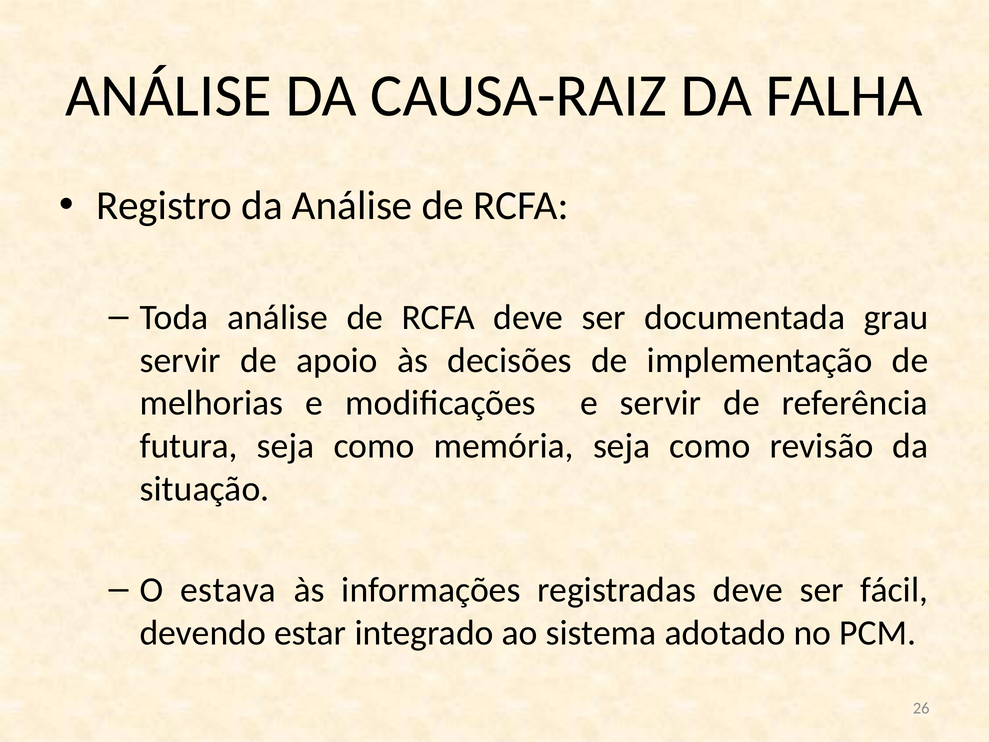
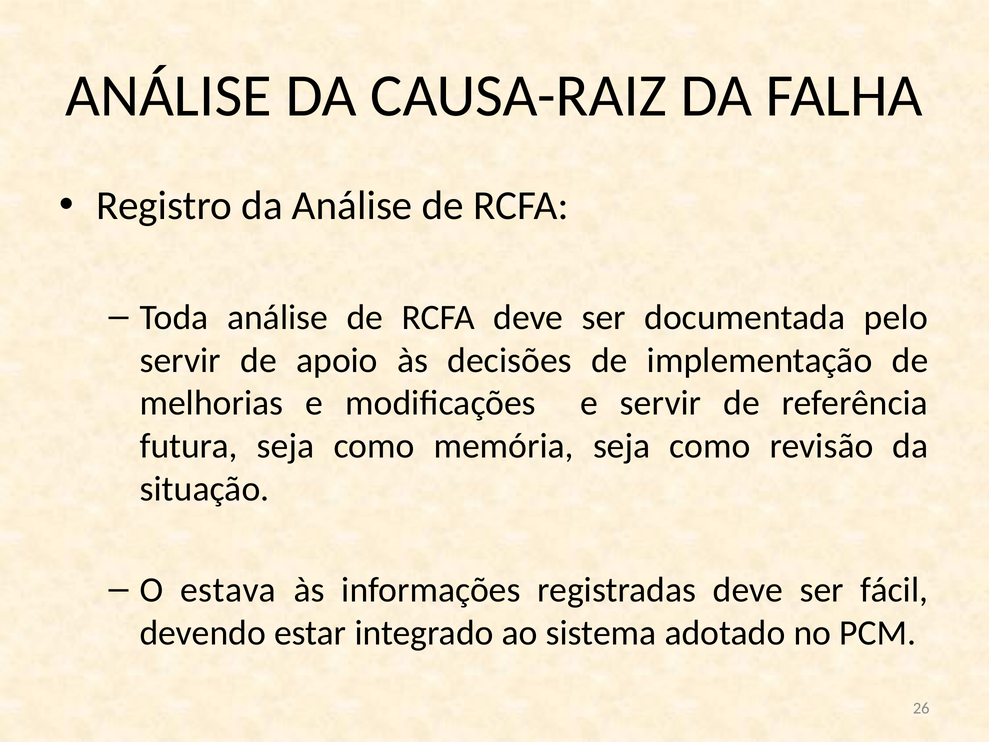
grau: grau -> pelo
